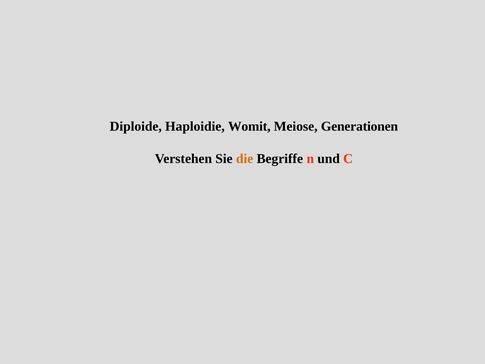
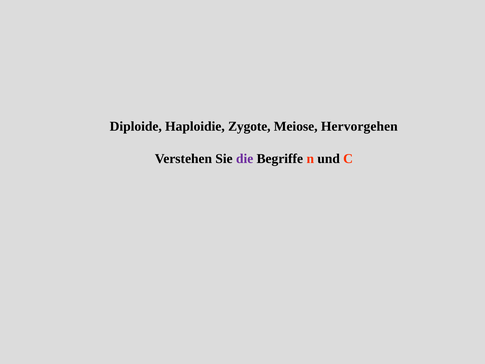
Womit: Womit -> Zygote
Generationen: Generationen -> Hervorgehen
die colour: orange -> purple
